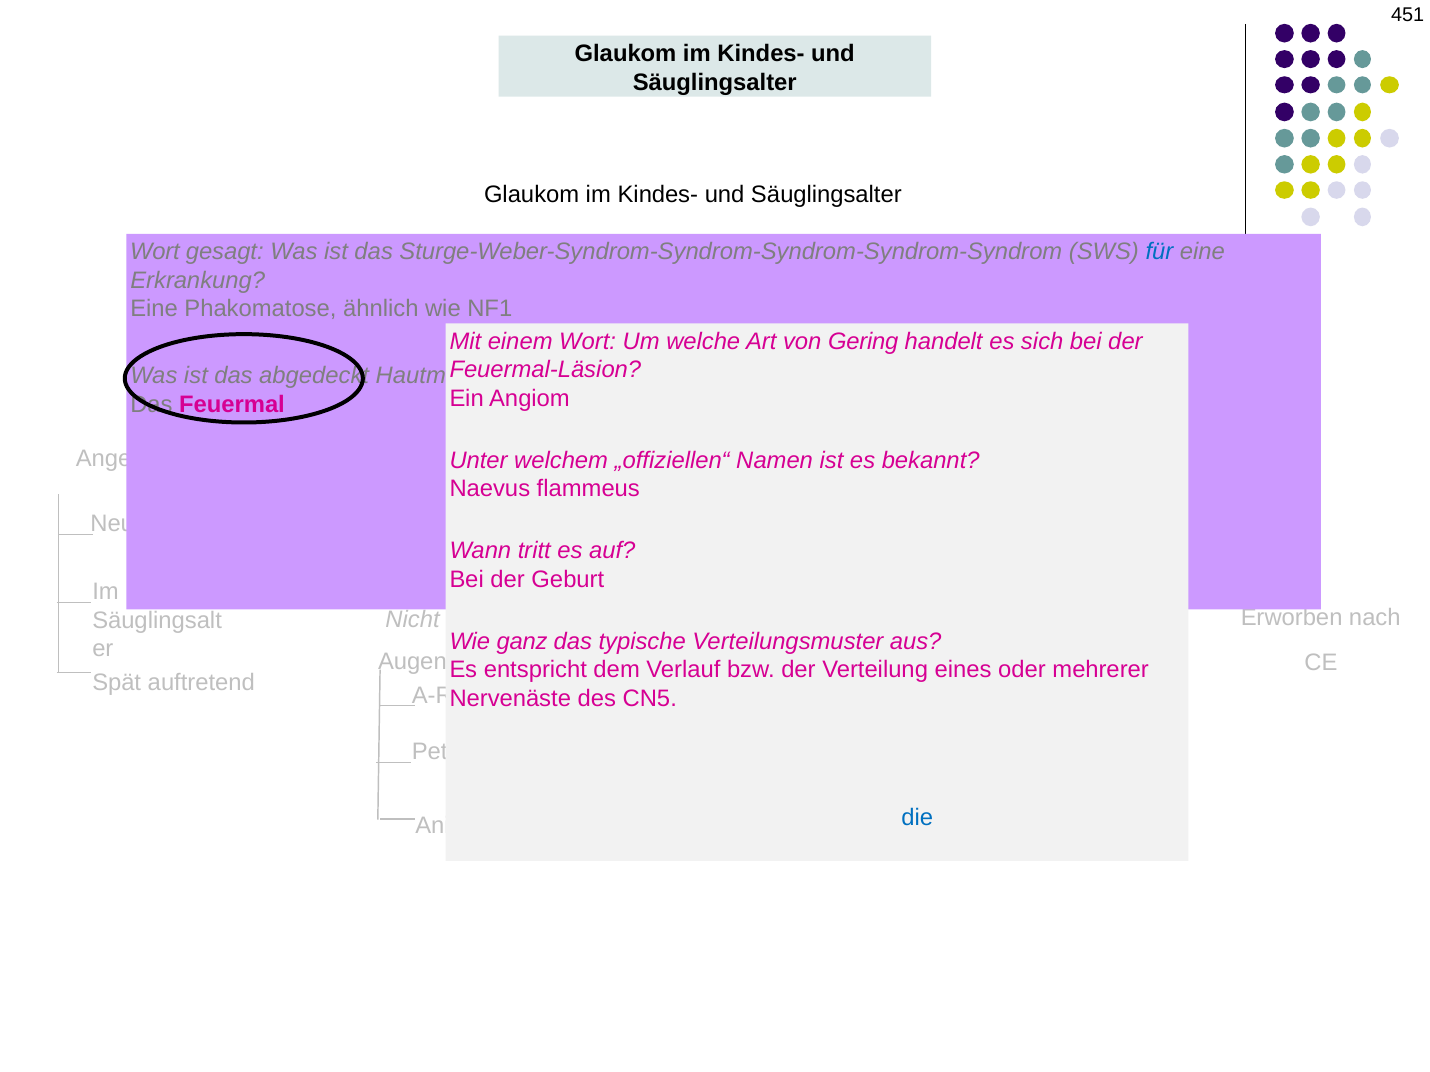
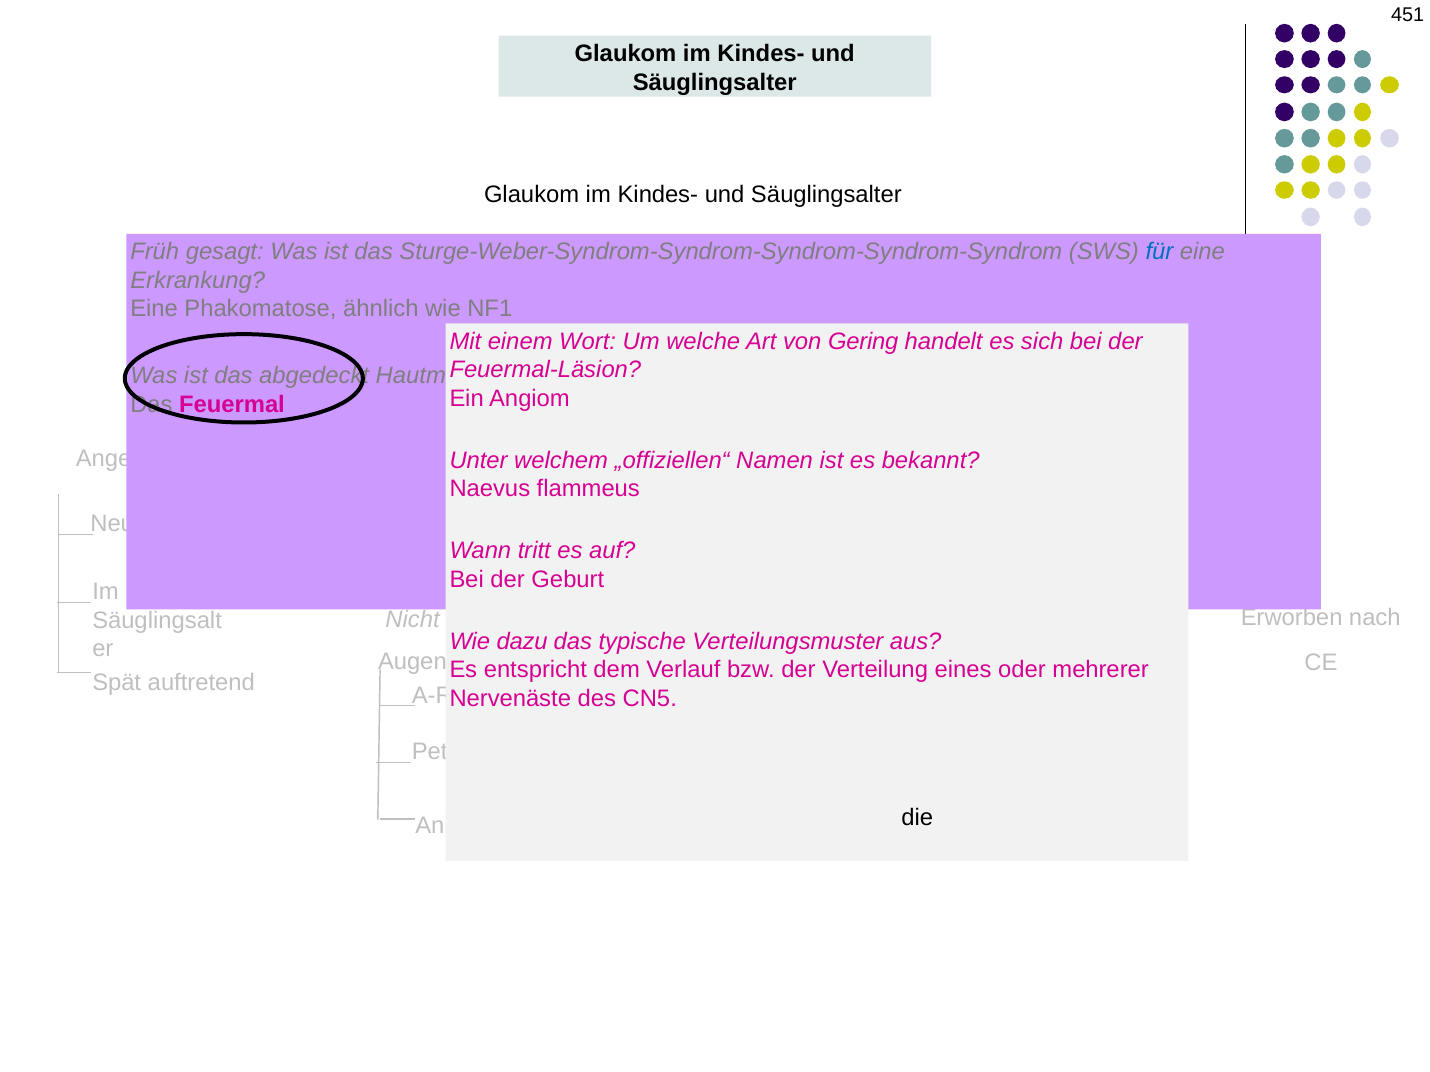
Wort at (155, 252): Wort -> Früh
ganz: ganz -> dazu
die colour: blue -> black
